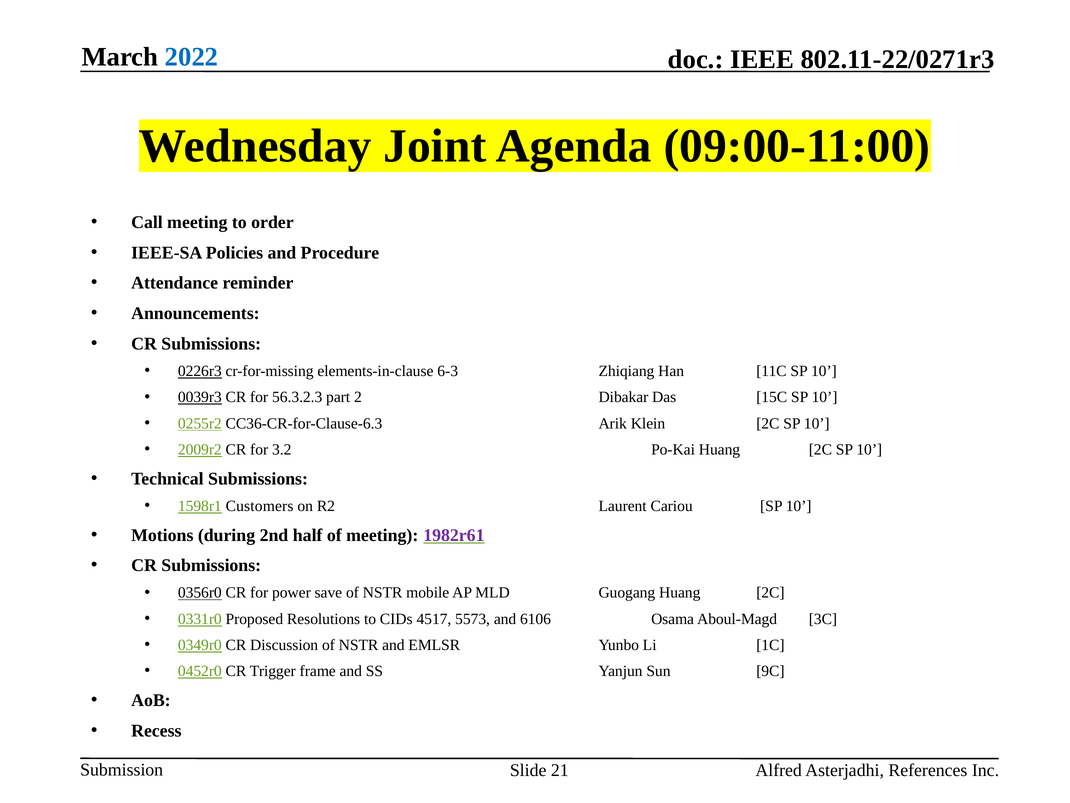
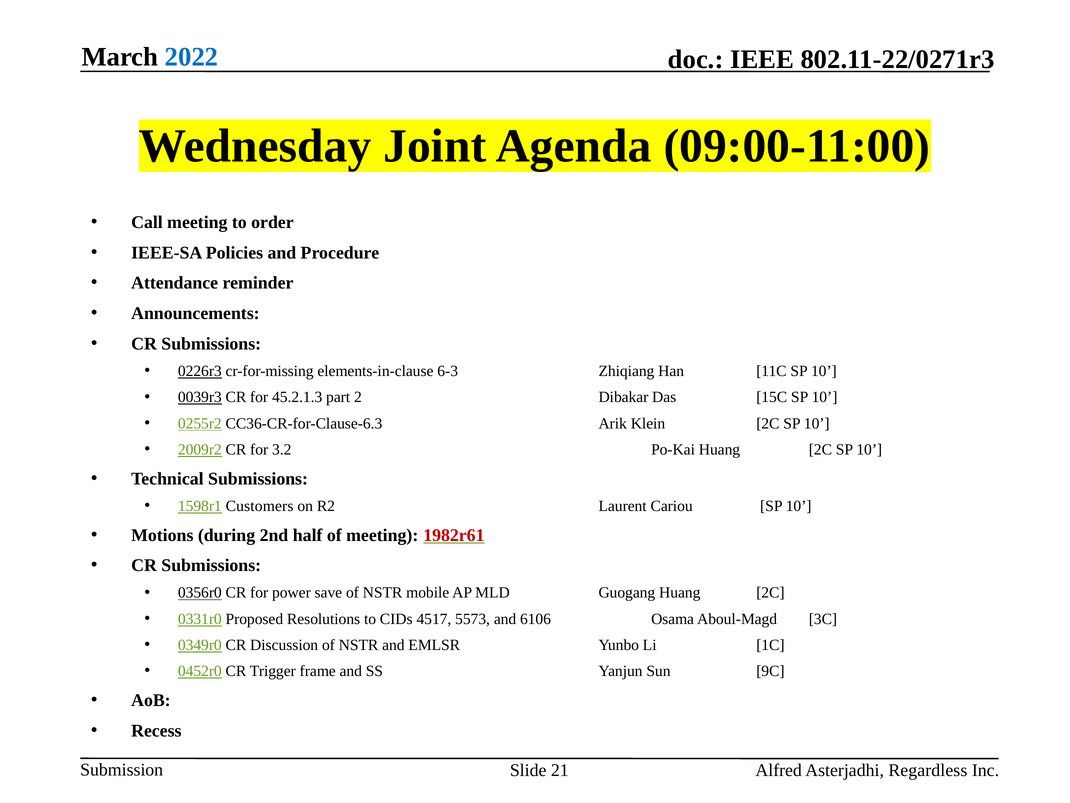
56.3.2.3: 56.3.2.3 -> 45.2.1.3
1982r61 colour: purple -> red
References: References -> Regardless
